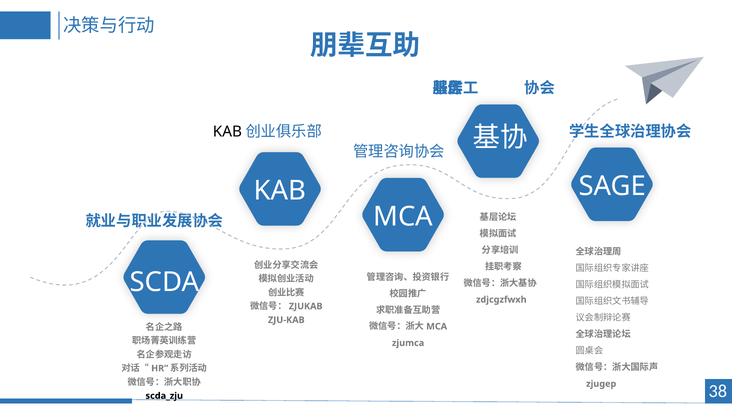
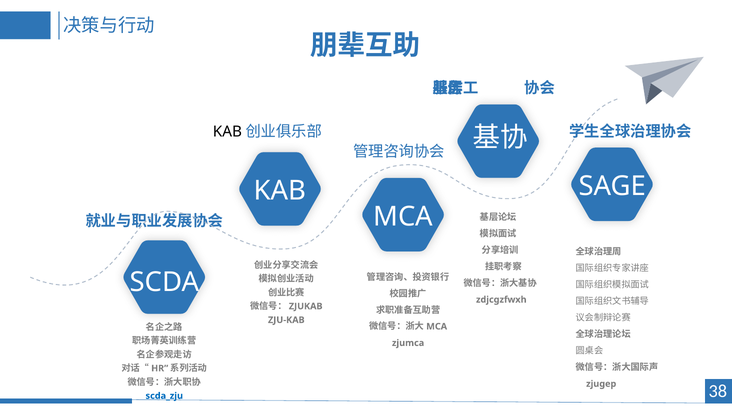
scda_zju colour: black -> blue
